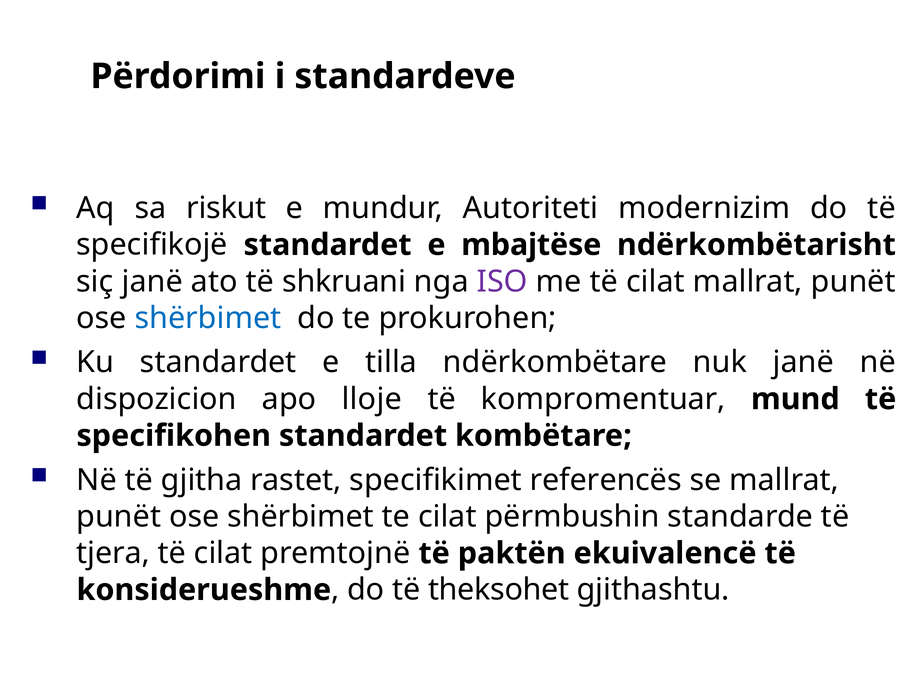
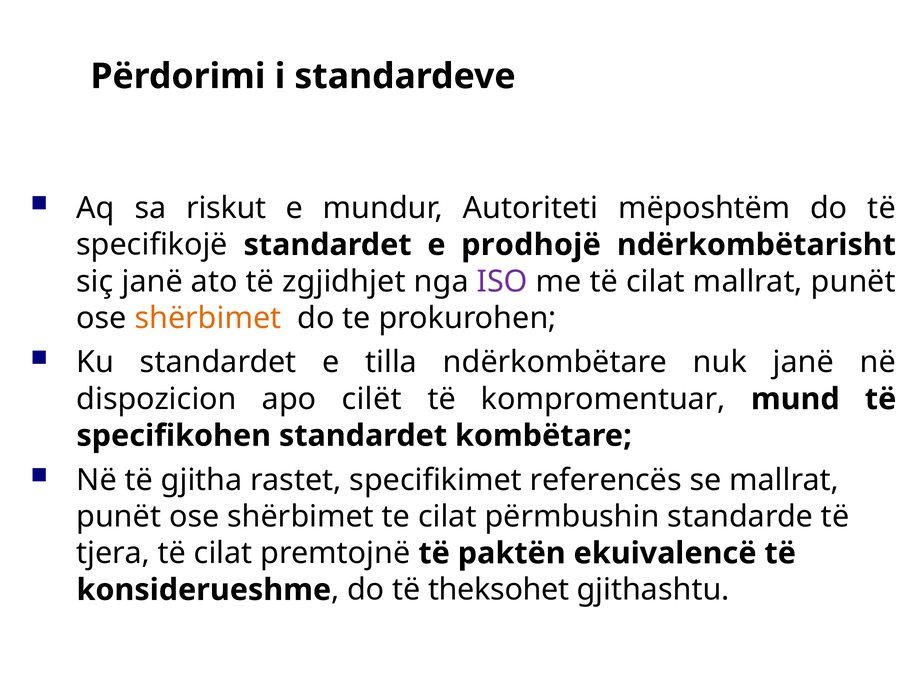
modernizim: modernizim -> mëposhtëm
mbajtëse: mbajtëse -> prodhojë
shkruani: shkruani -> zgjidhjet
shërbimet at (208, 318) colour: blue -> orange
lloje: lloje -> cilët
